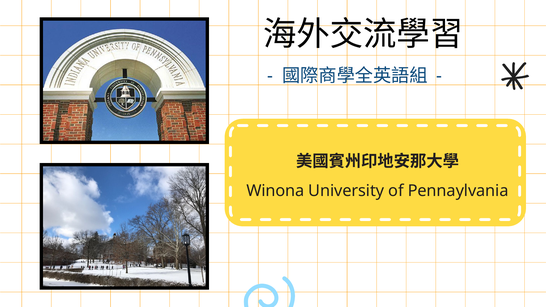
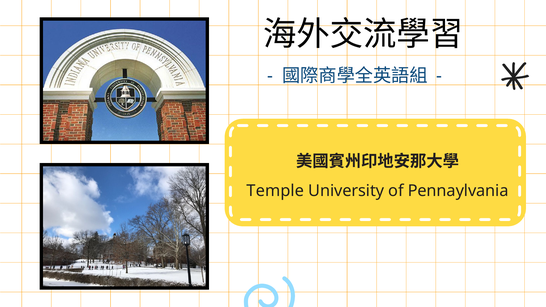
Winona: Winona -> Temple
